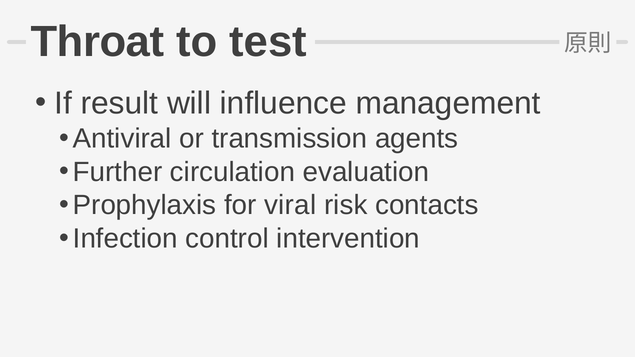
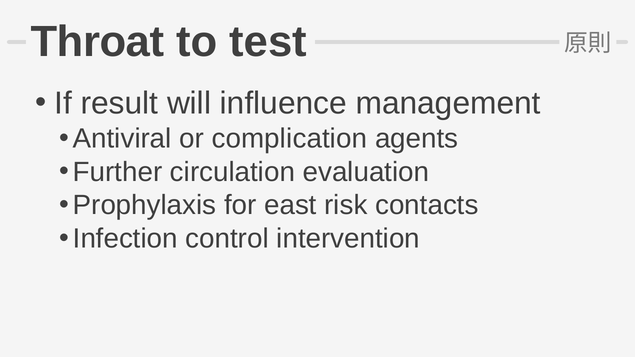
transmission: transmission -> complication
viral: viral -> east
